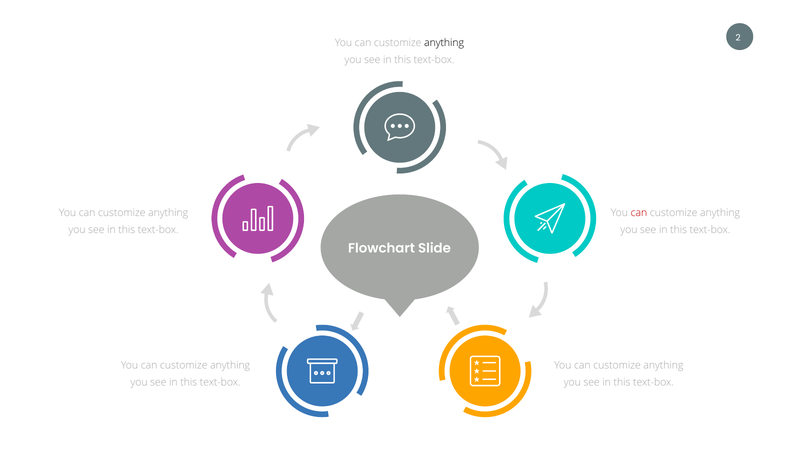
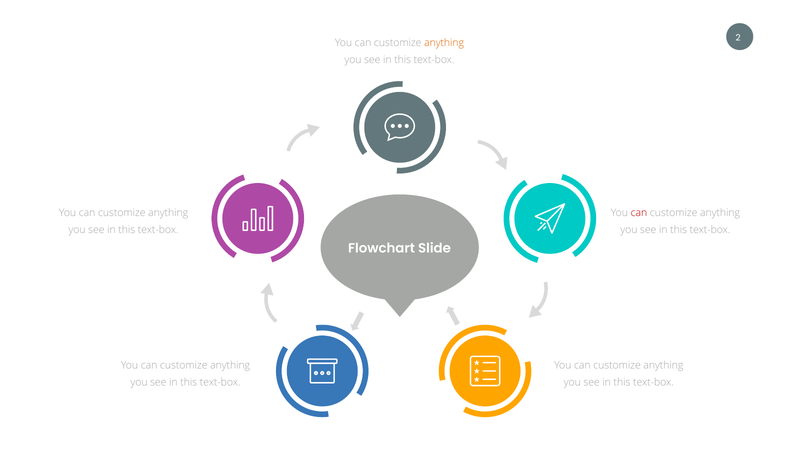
anything at (444, 43) colour: black -> orange
